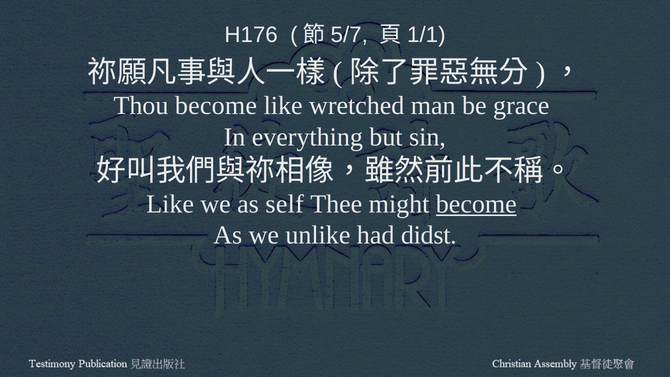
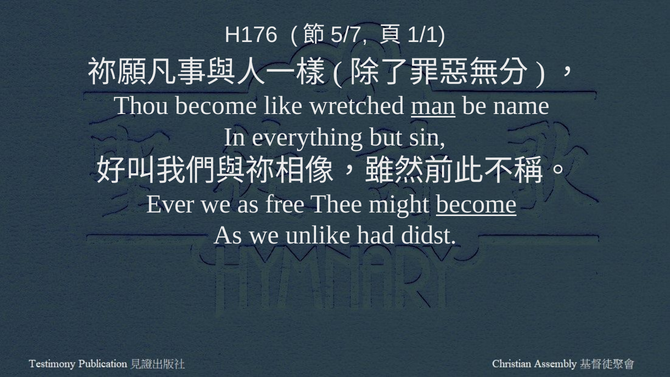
man underline: none -> present
grace: grace -> name
Like at (170, 204): Like -> Ever
self: self -> free
